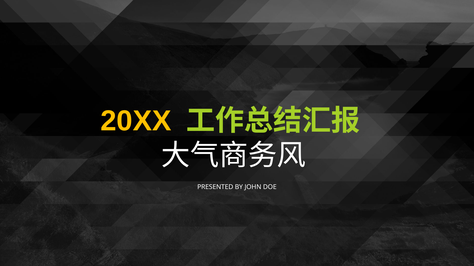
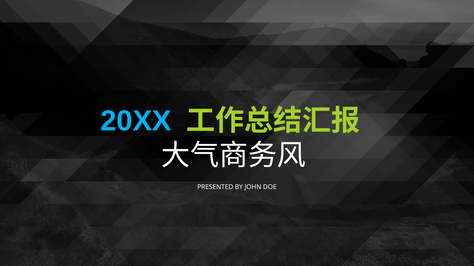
20XX colour: yellow -> light blue
